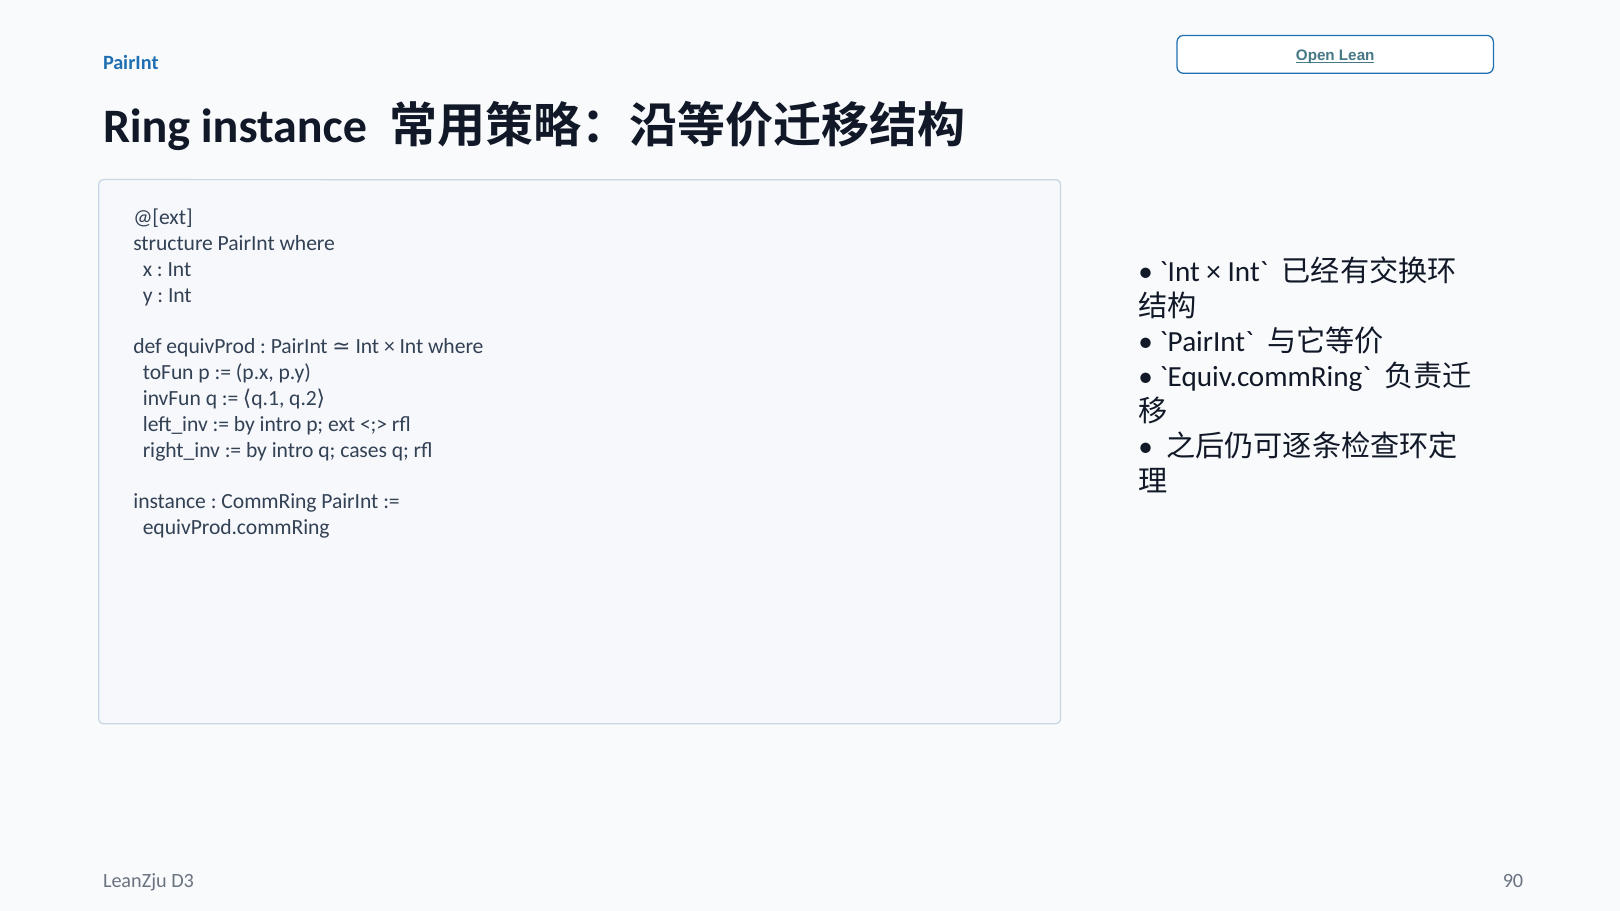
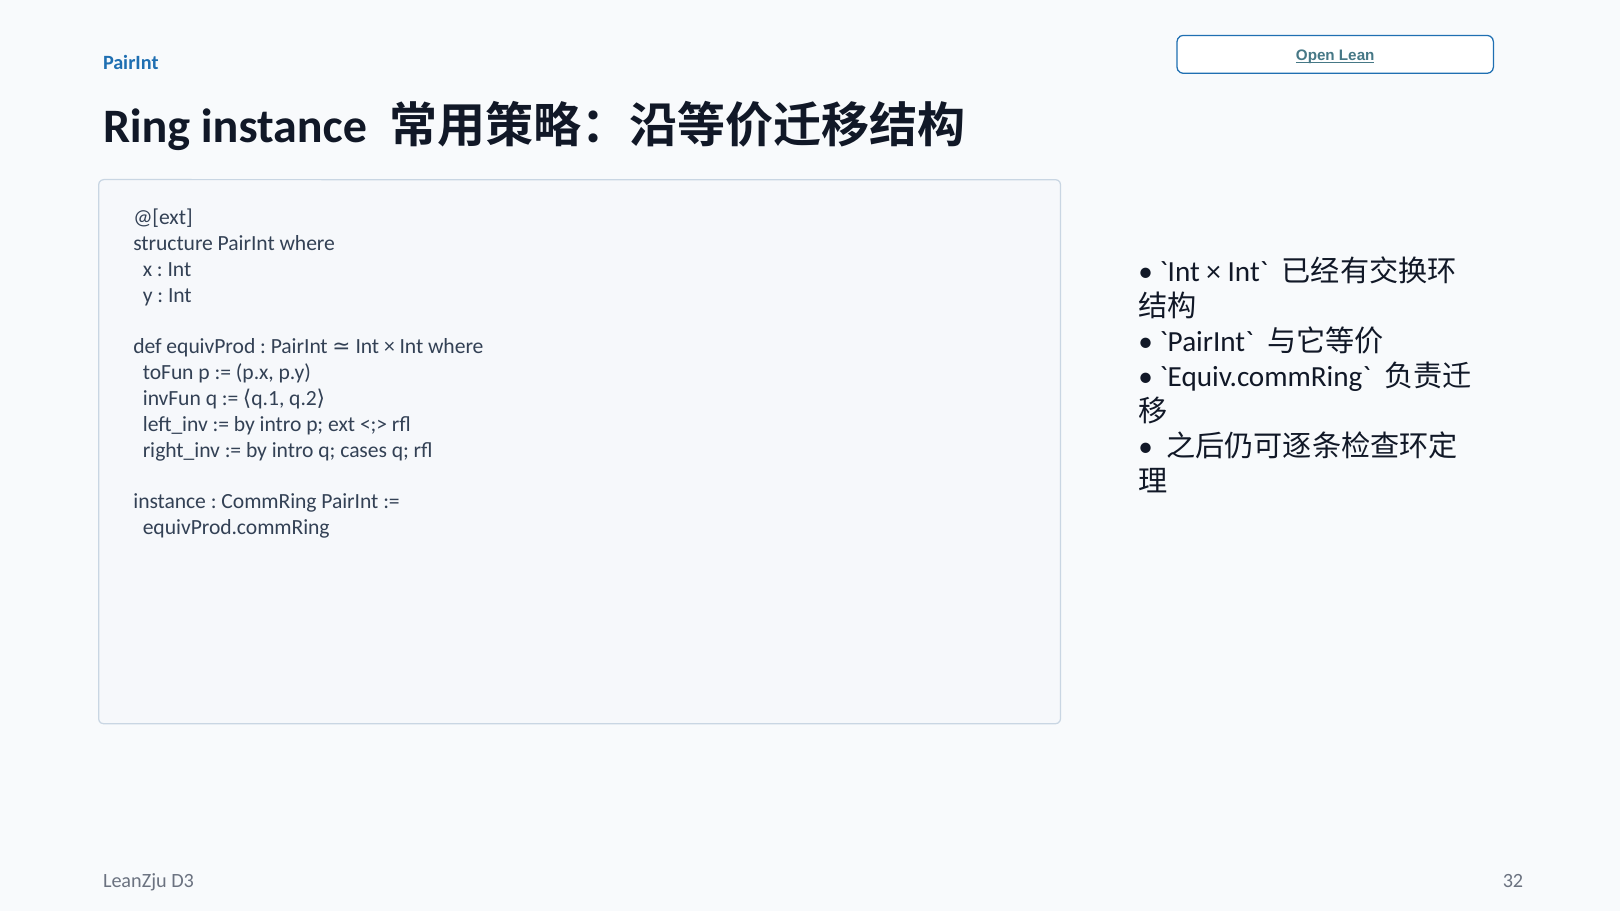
90: 90 -> 32
